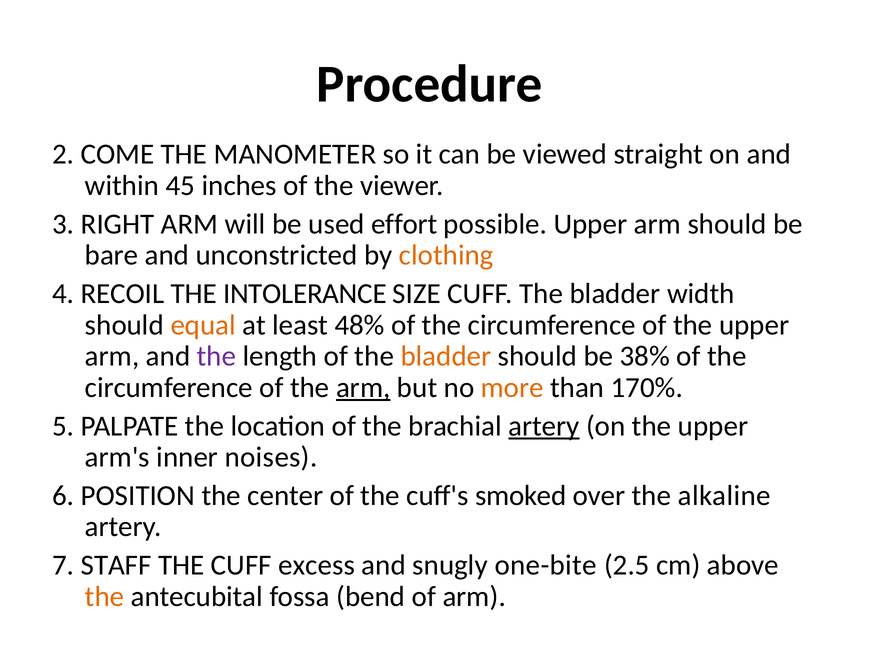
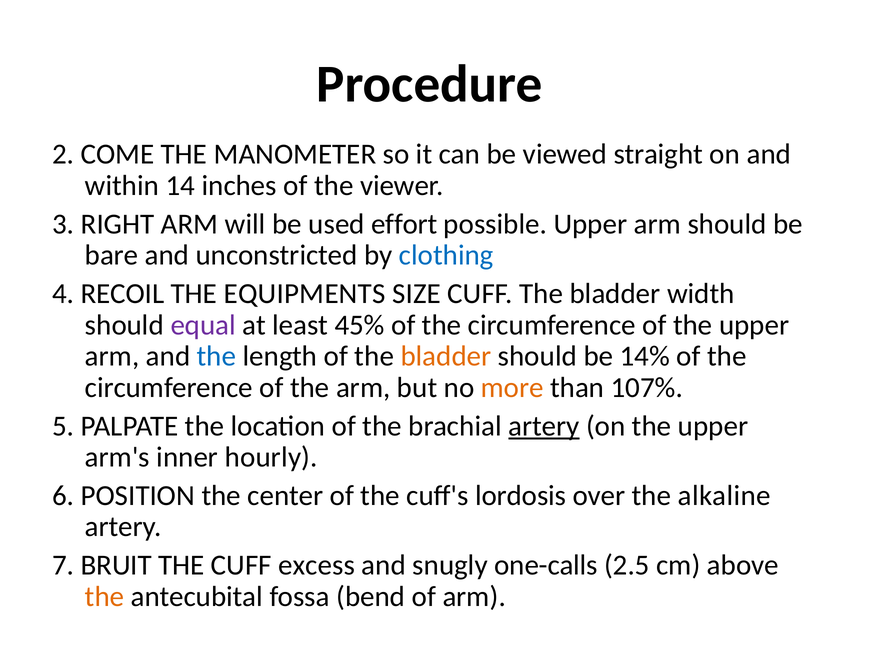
45: 45 -> 14
clothing colour: orange -> blue
INTOLERANCE: INTOLERANCE -> EQUIPMENTS
equal colour: orange -> purple
48%: 48% -> 45%
the at (216, 356) colour: purple -> blue
38%: 38% -> 14%
arm at (363, 388) underline: present -> none
170%: 170% -> 107%
noises: noises -> hourly
smoked: smoked -> lordosis
STAFF: STAFF -> BRUIT
one-bite: one-bite -> one-calls
